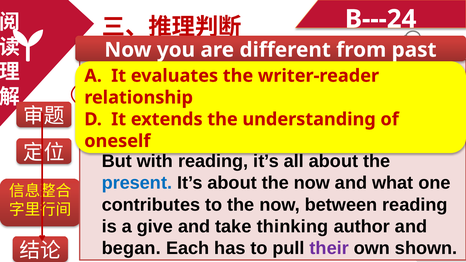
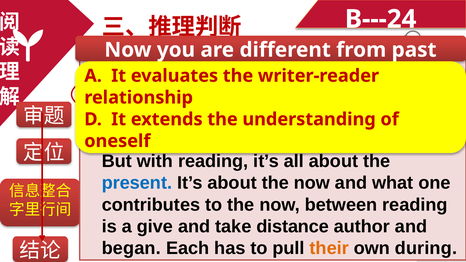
thinking: thinking -> distance
their colour: purple -> orange
shown: shown -> during
